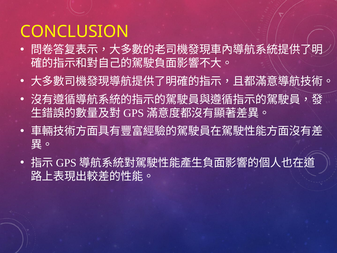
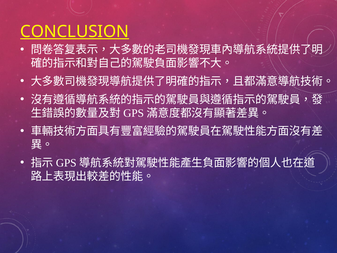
CONCLUSION underline: none -> present
